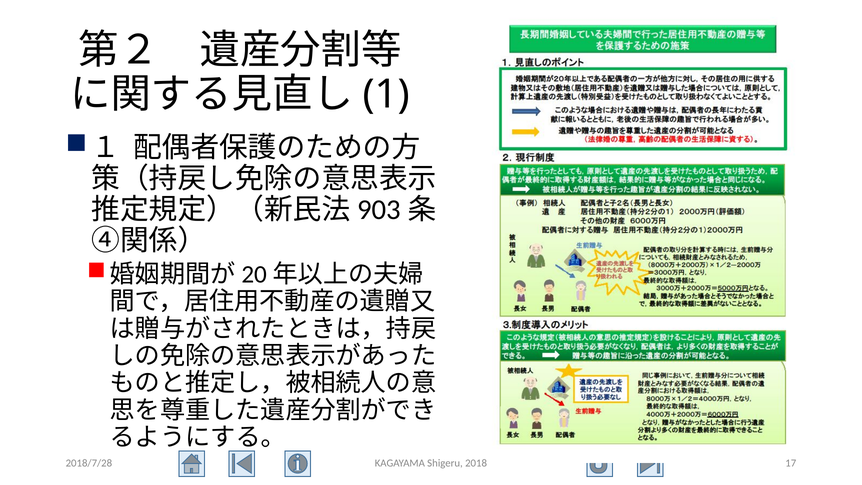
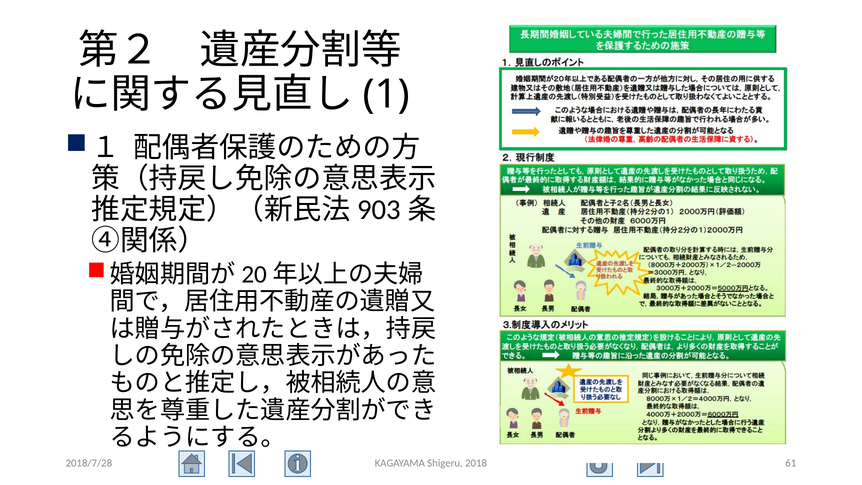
17: 17 -> 61
